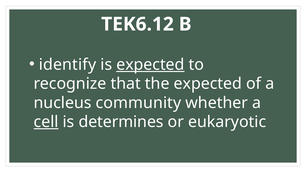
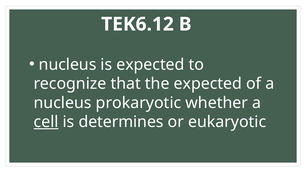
identify at (67, 65): identify -> nucleus
expected at (150, 65) underline: present -> none
community: community -> prokaryotic
